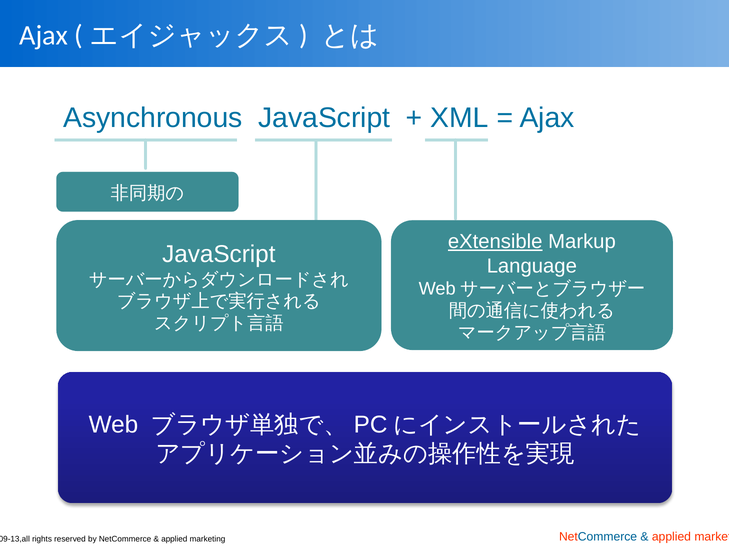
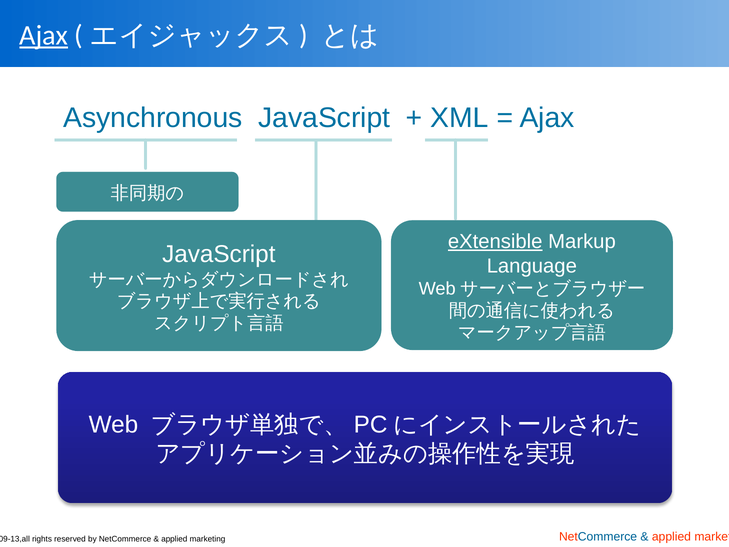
Ajax at (44, 35) underline: none -> present
